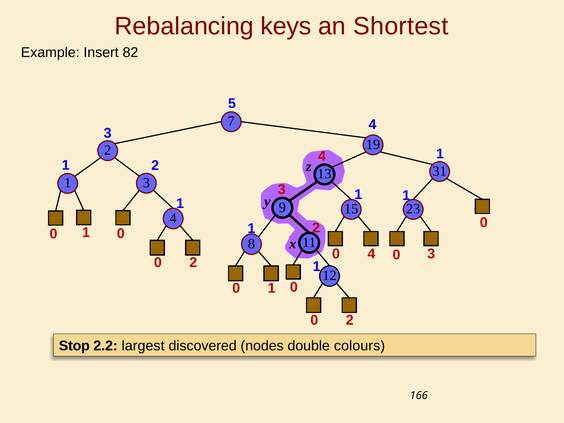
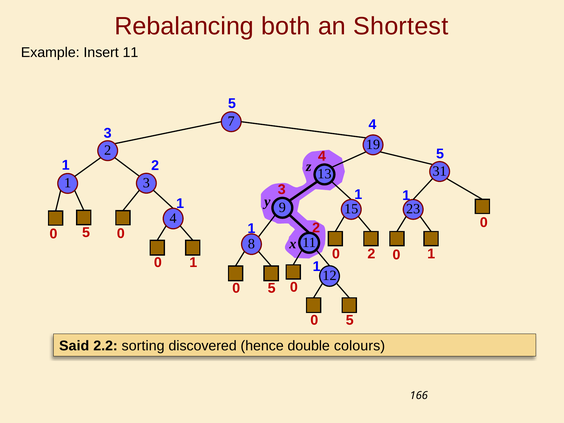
keys: keys -> both
Insert 82: 82 -> 11
1 at (440, 154): 1 -> 5
1 at (86, 233): 1 -> 5
4 at (371, 254): 4 -> 2
3 at (431, 254): 3 -> 1
2 at (193, 263): 2 -> 1
1 at (272, 288): 1 -> 5
2 at (350, 320): 2 -> 5
Stop: Stop -> Said
largest: largest -> sorting
nodes: nodes -> hence
